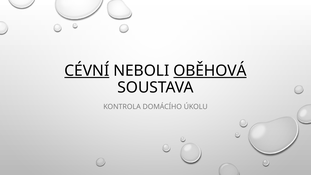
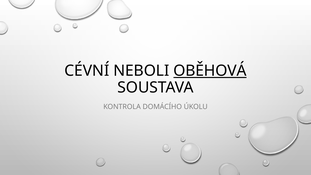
CÉVNÍ underline: present -> none
